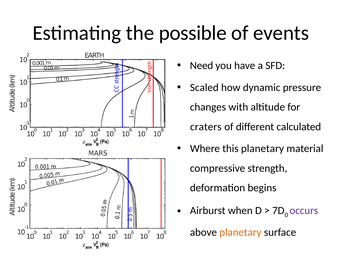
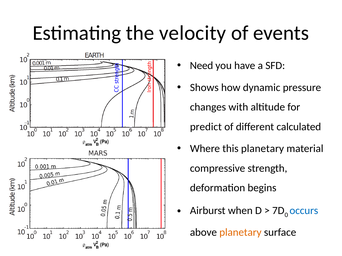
possible: possible -> velocity
Scaled: Scaled -> Shows
craters: craters -> predict
occurs colour: purple -> blue
